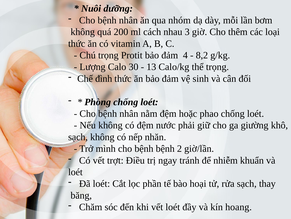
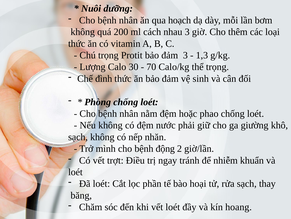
nhóm: nhóm -> hoạch
đảm 4: 4 -> 3
8,2: 8,2 -> 1,3
13: 13 -> 70
bệnh bệnh: bệnh -> động
